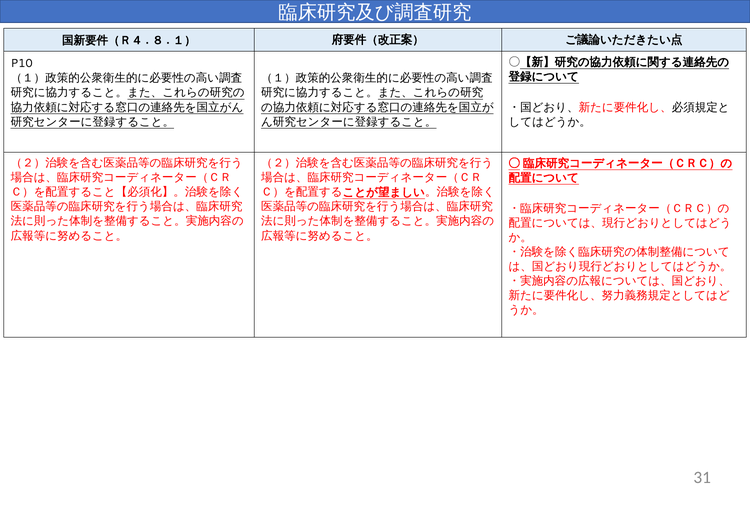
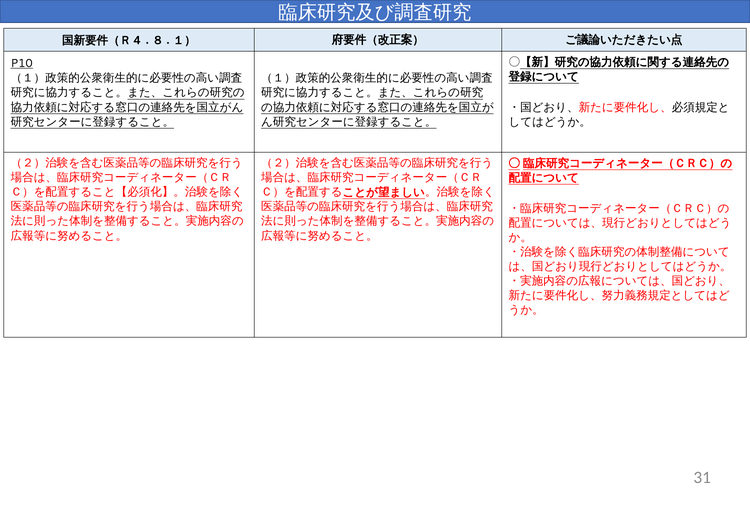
P10 underline: none -> present
